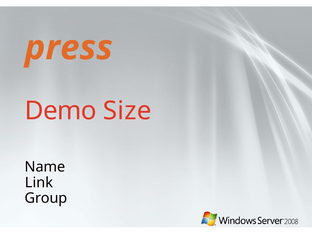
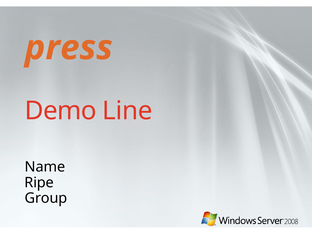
Size: Size -> Line
Link: Link -> Ripe
